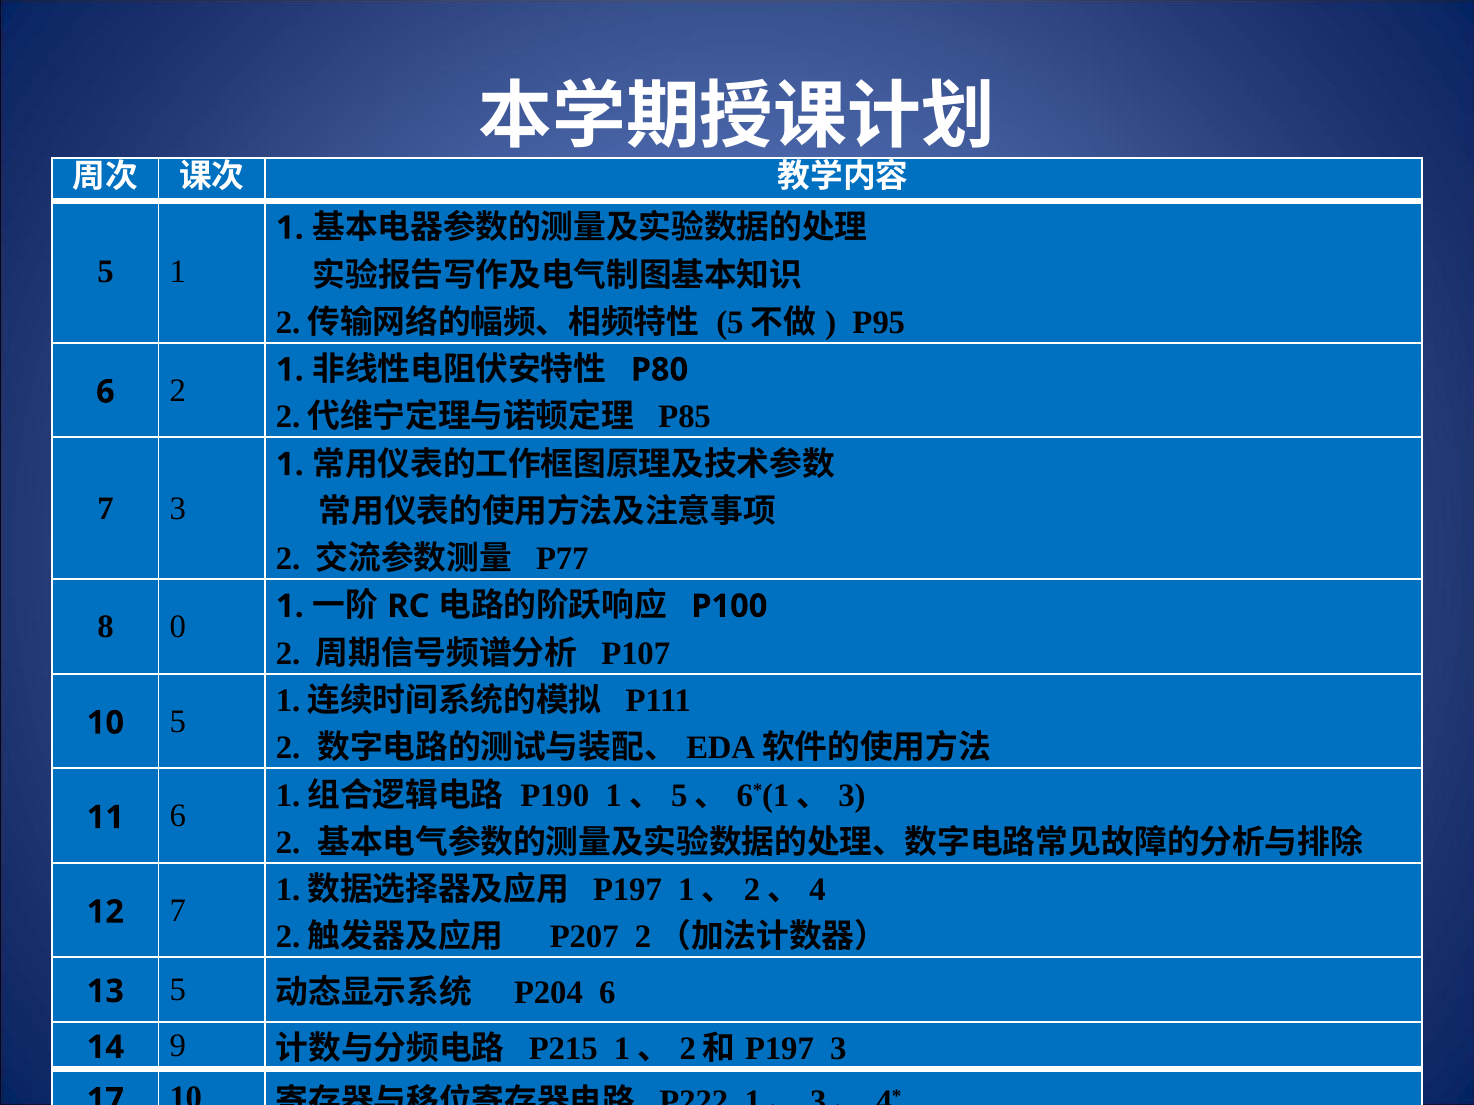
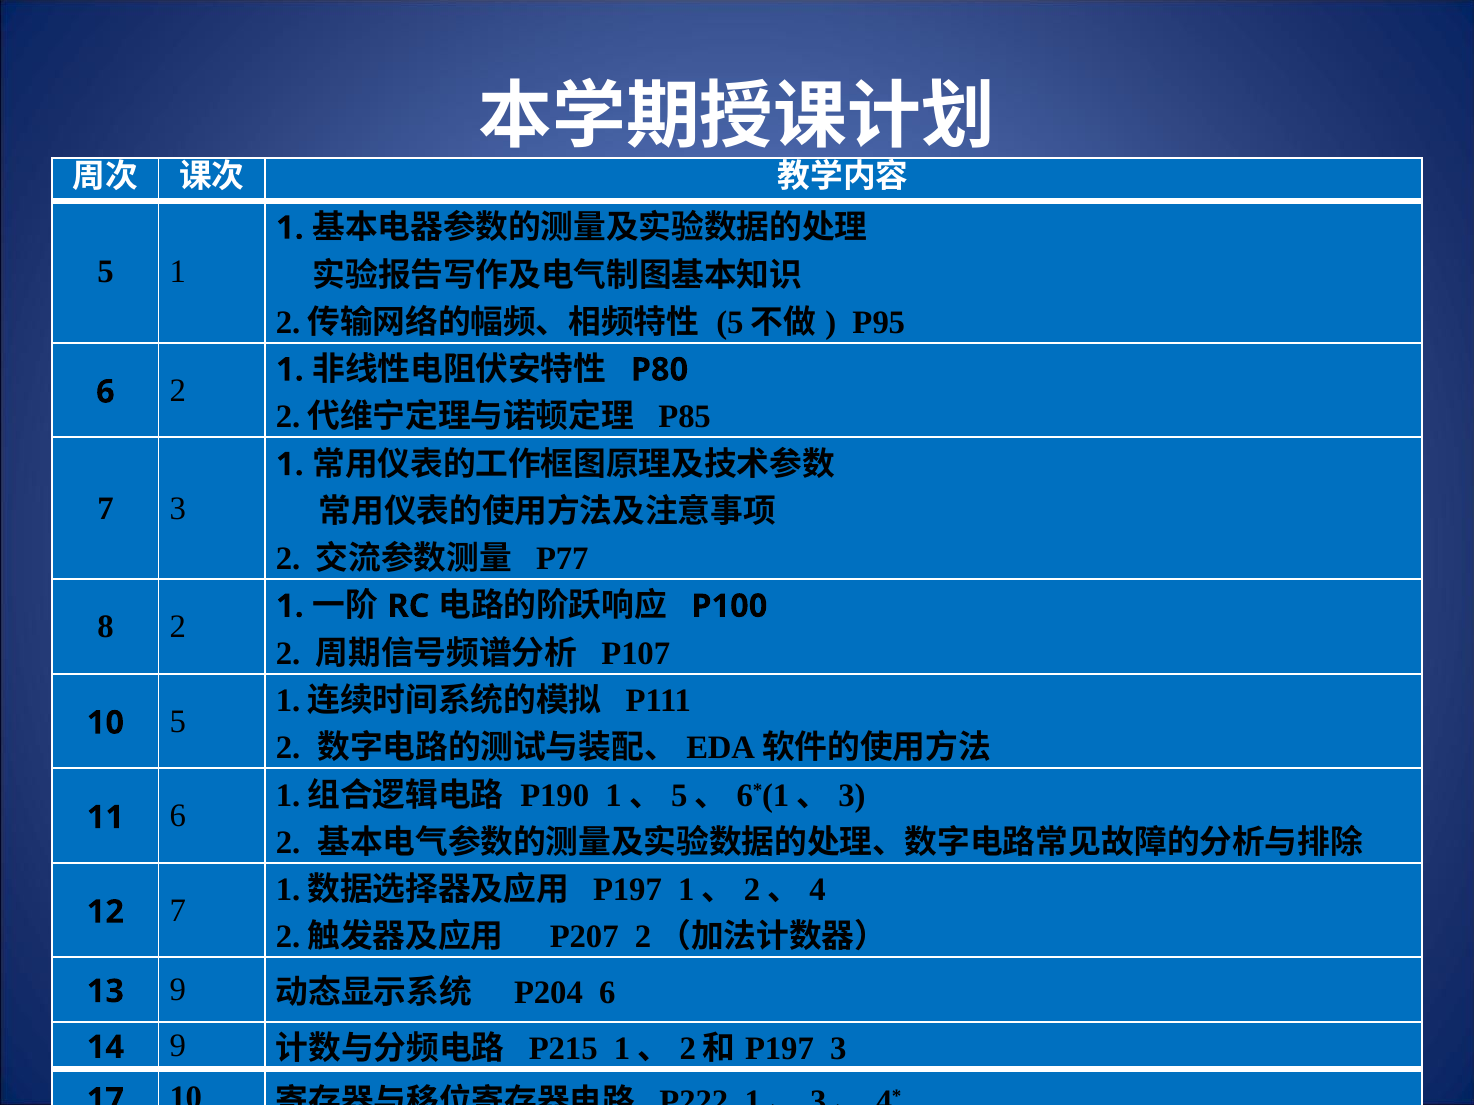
8 0: 0 -> 2
13 5: 5 -> 9
